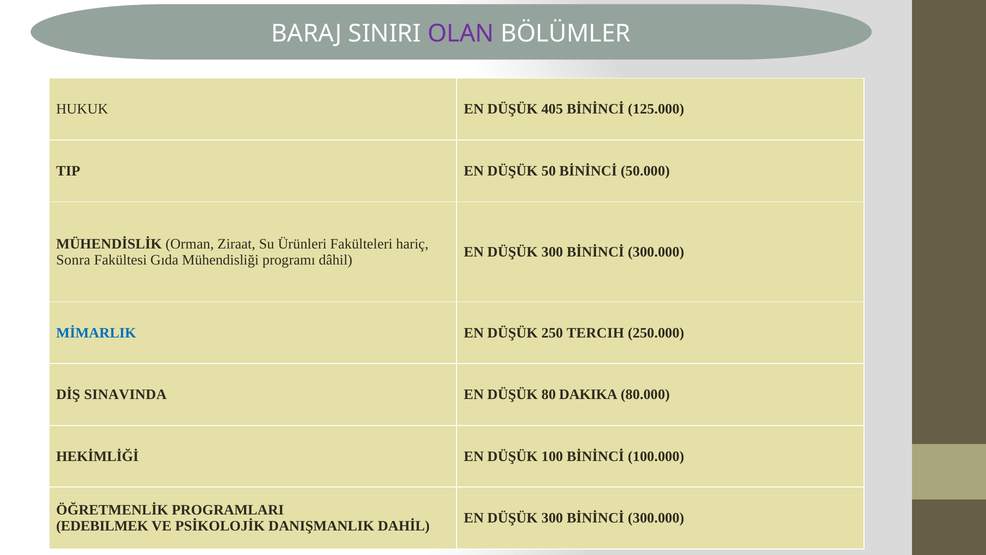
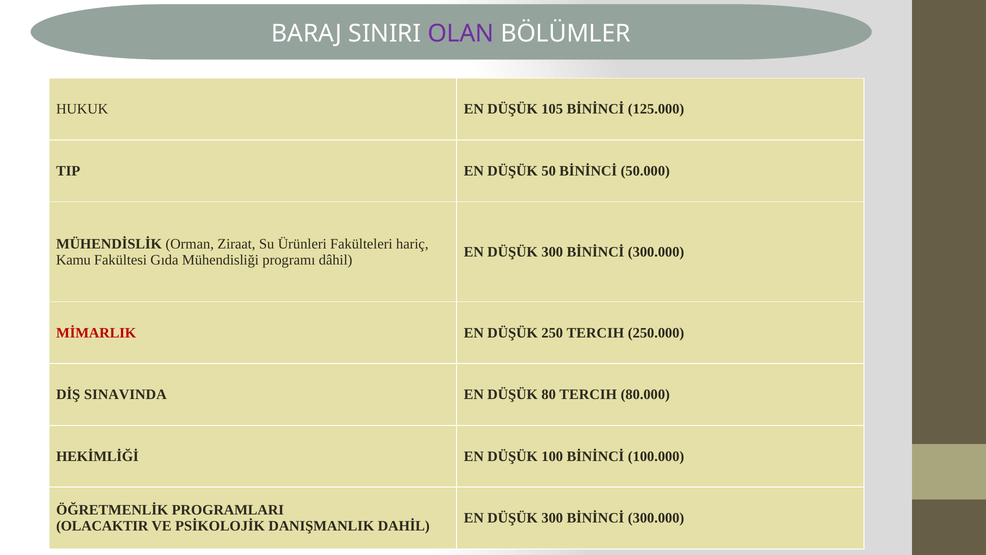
405: 405 -> 105
Sonra: Sonra -> Kamu
MİMARLIK colour: blue -> red
80 DAKIKA: DAKIKA -> TERCIH
EDEBILMEK: EDEBILMEK -> OLACAKTIR
